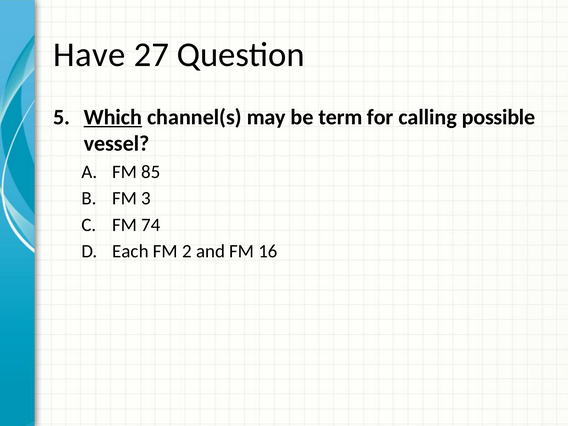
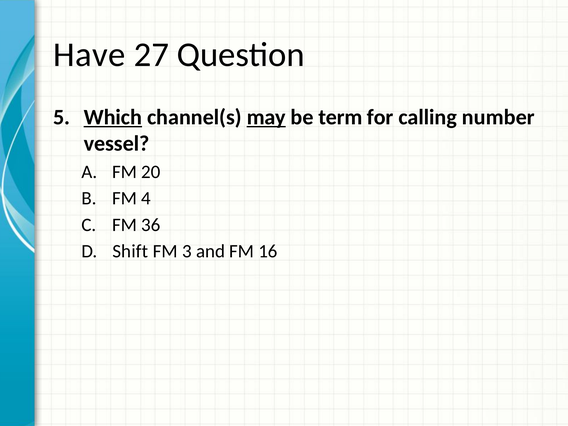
may underline: none -> present
possible: possible -> number
85: 85 -> 20
3: 3 -> 4
74: 74 -> 36
Each: Each -> Shift
2: 2 -> 3
